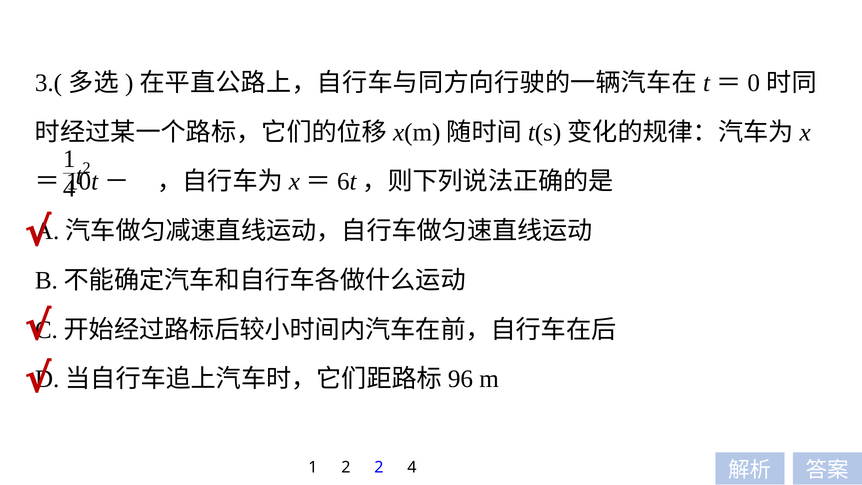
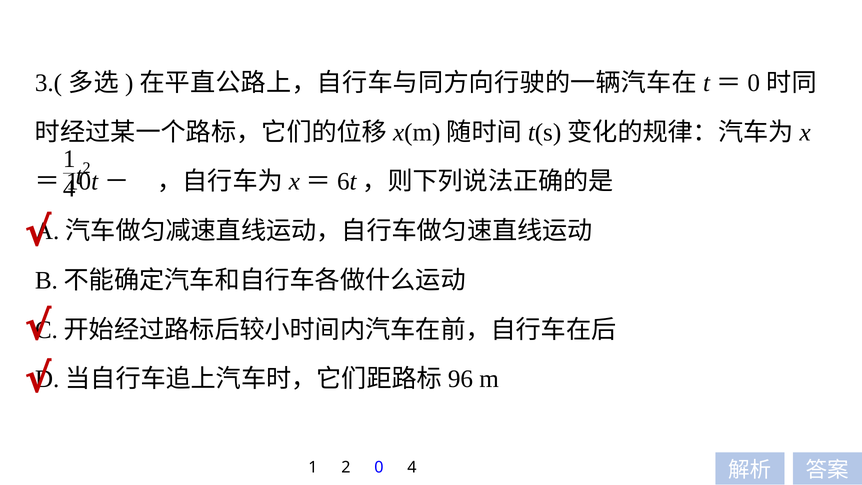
2 2: 2 -> 0
